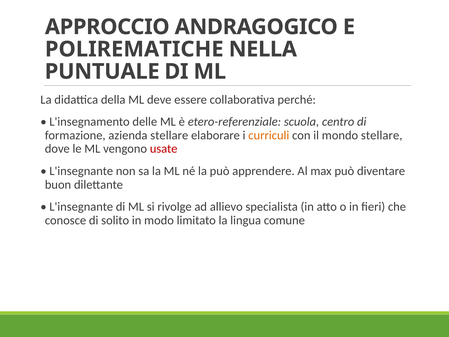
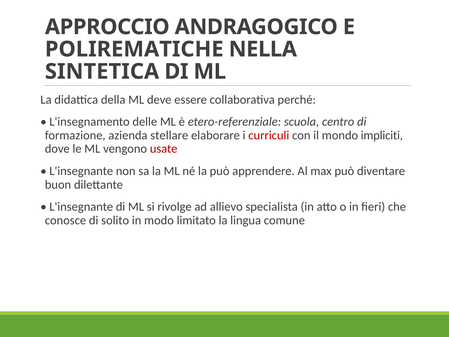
PUNTUALE: PUNTUALE -> SINTETICA
curriculi colour: orange -> red
mondo stellare: stellare -> impliciti
